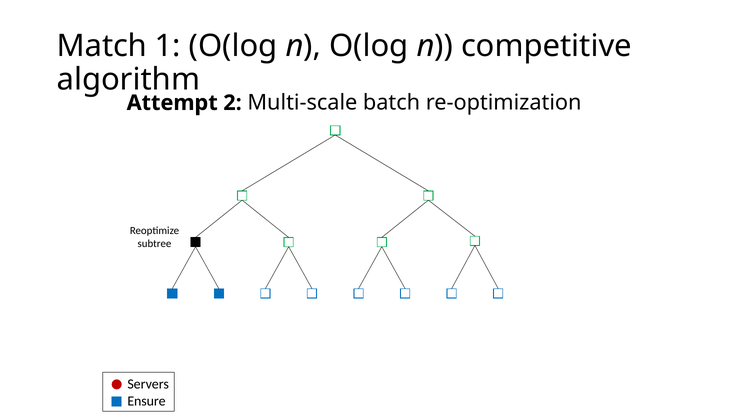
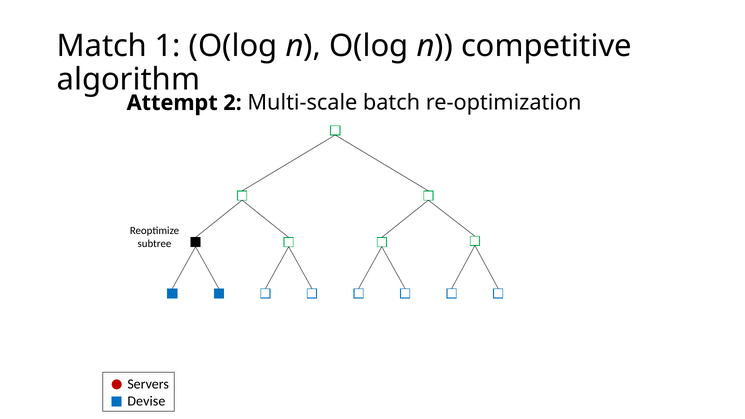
Ensure: Ensure -> Devise
